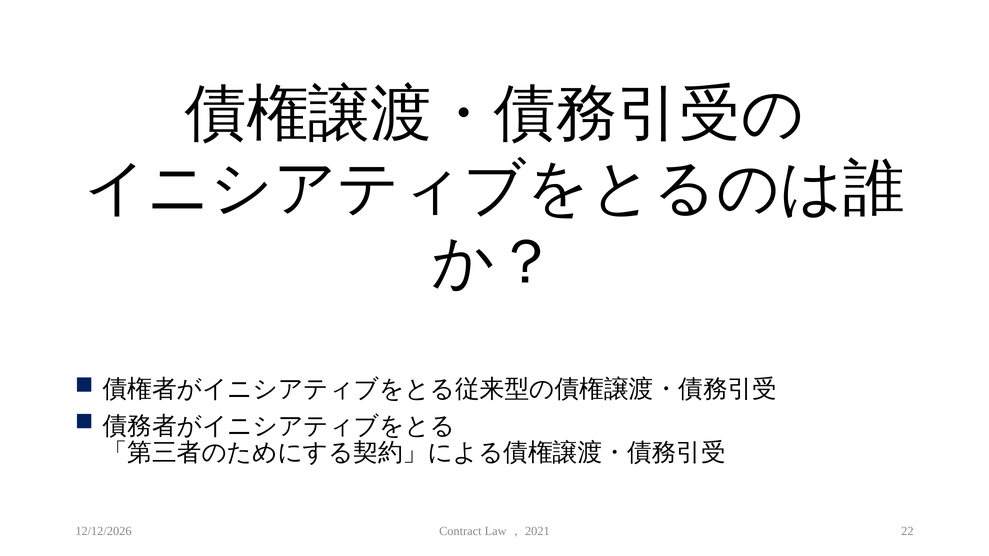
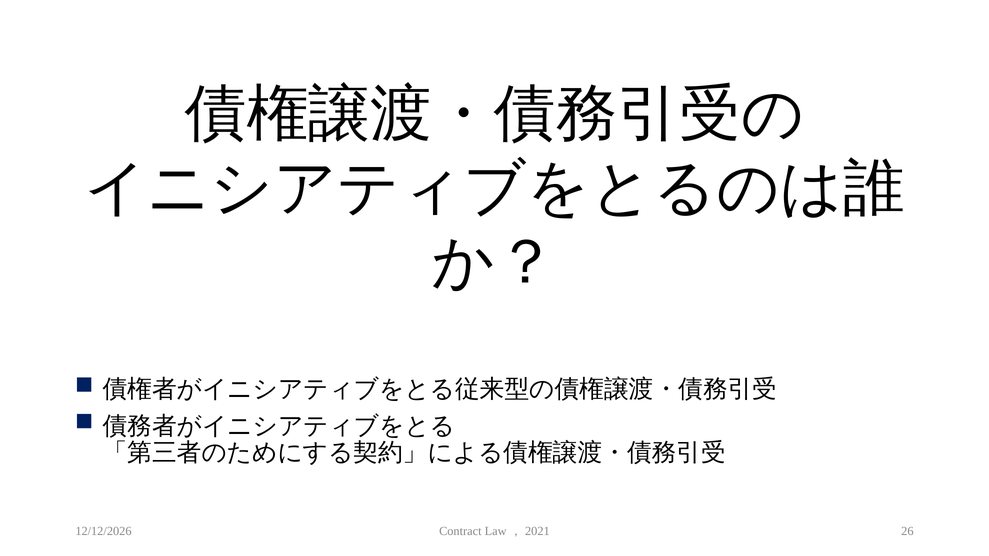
22: 22 -> 26
